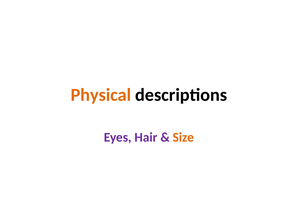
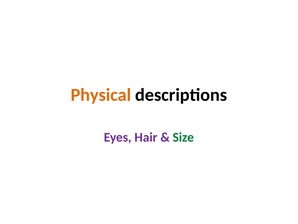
Size colour: orange -> green
